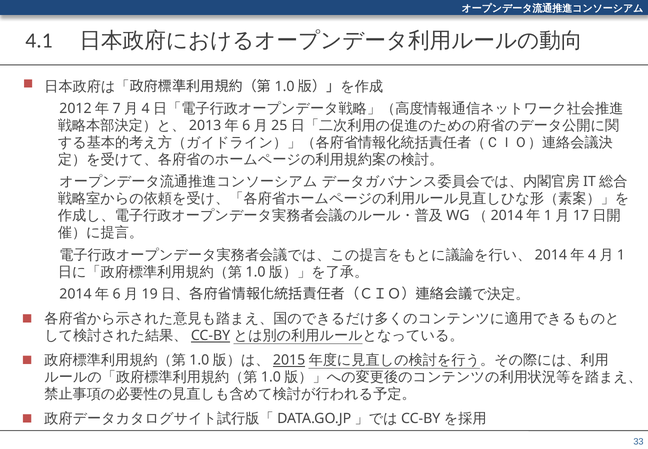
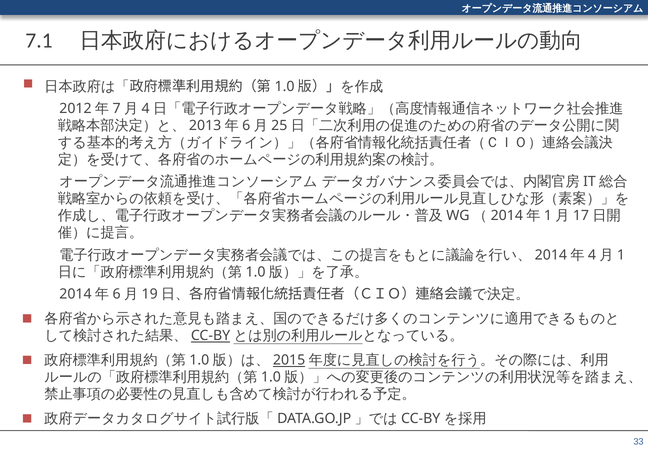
4.1: 4.1 -> 7.1
